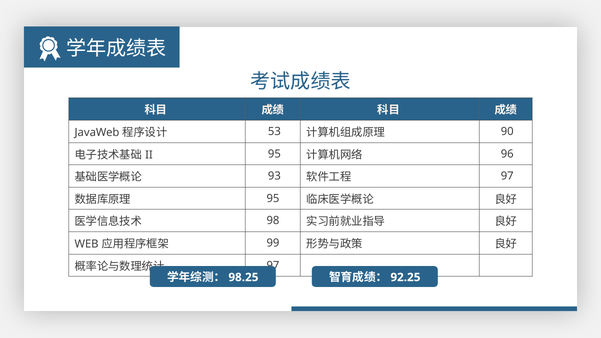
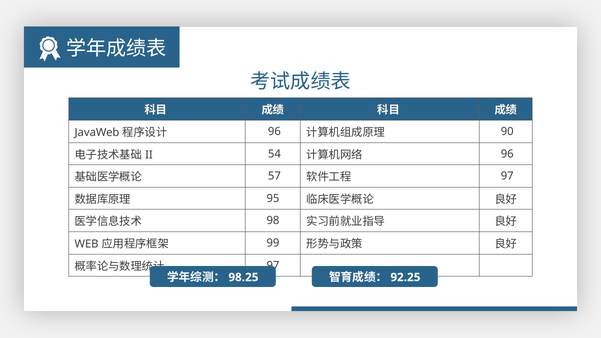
53 at (274, 132): 53 -> 96
95 at (274, 154): 95 -> 54
93: 93 -> 57
